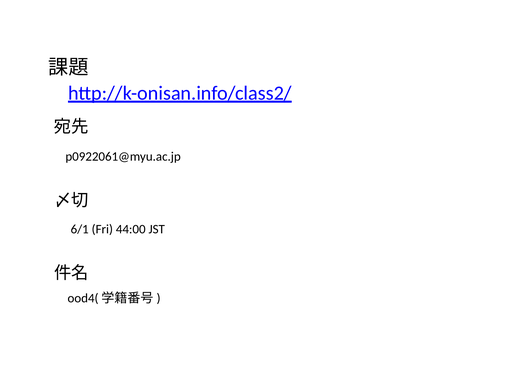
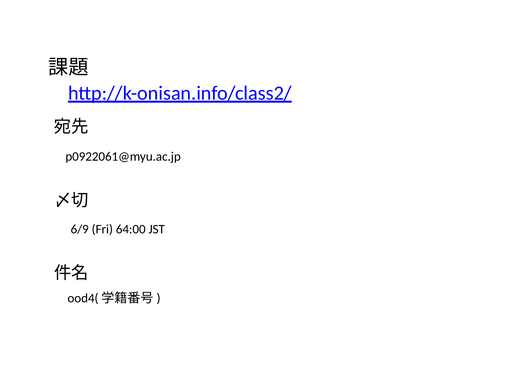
6/1: 6/1 -> 6/9
44:00: 44:00 -> 64:00
